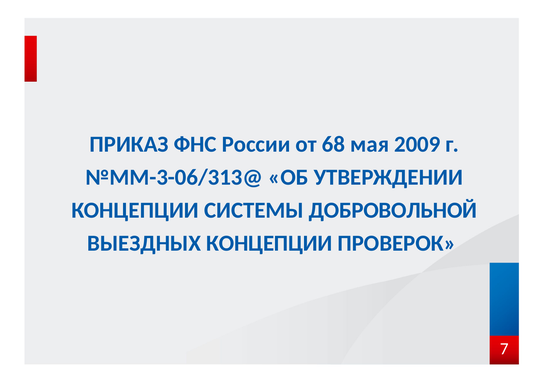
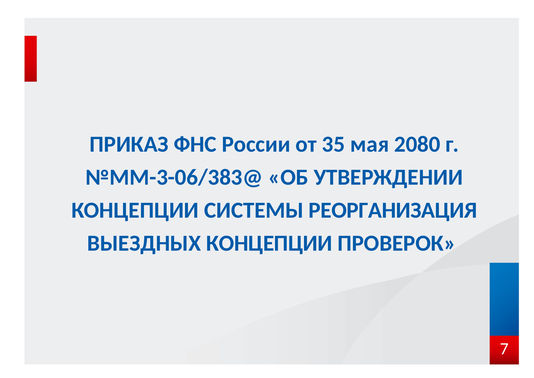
68: 68 -> 35
2009: 2009 -> 2080
№ММ-3-06/313@: №ММ-3-06/313@ -> №ММ-3-06/383@
ДОБРОВОЛЬНОЙ: ДОБРОВОЛЬНОЙ -> РЕОРГАНИЗАЦИЯ
